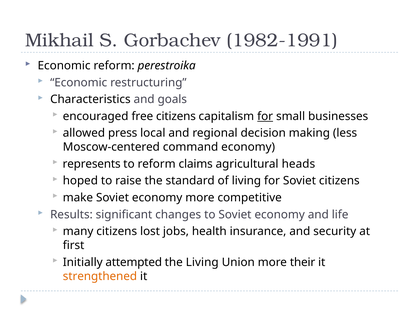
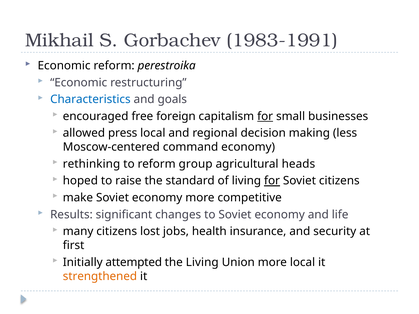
1982-1991: 1982-1991 -> 1983-1991
Characteristics colour: black -> blue
free citizens: citizens -> foreign
represents: represents -> rethinking
claims: claims -> group
for at (272, 181) underline: none -> present
more their: their -> local
